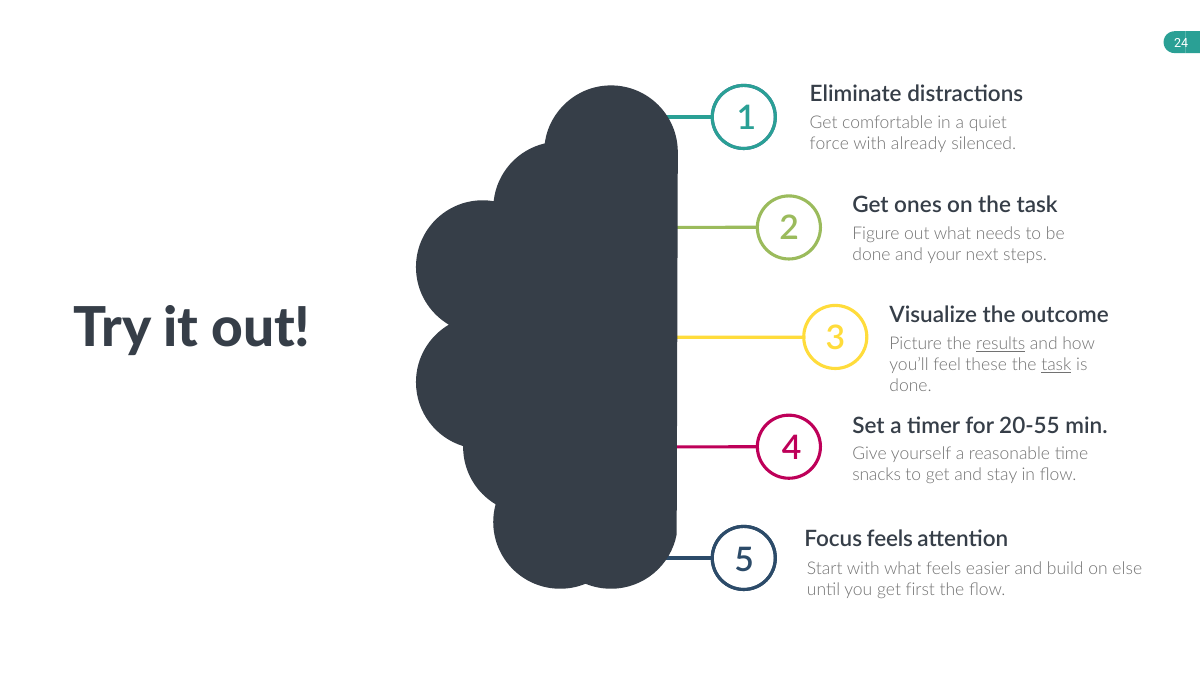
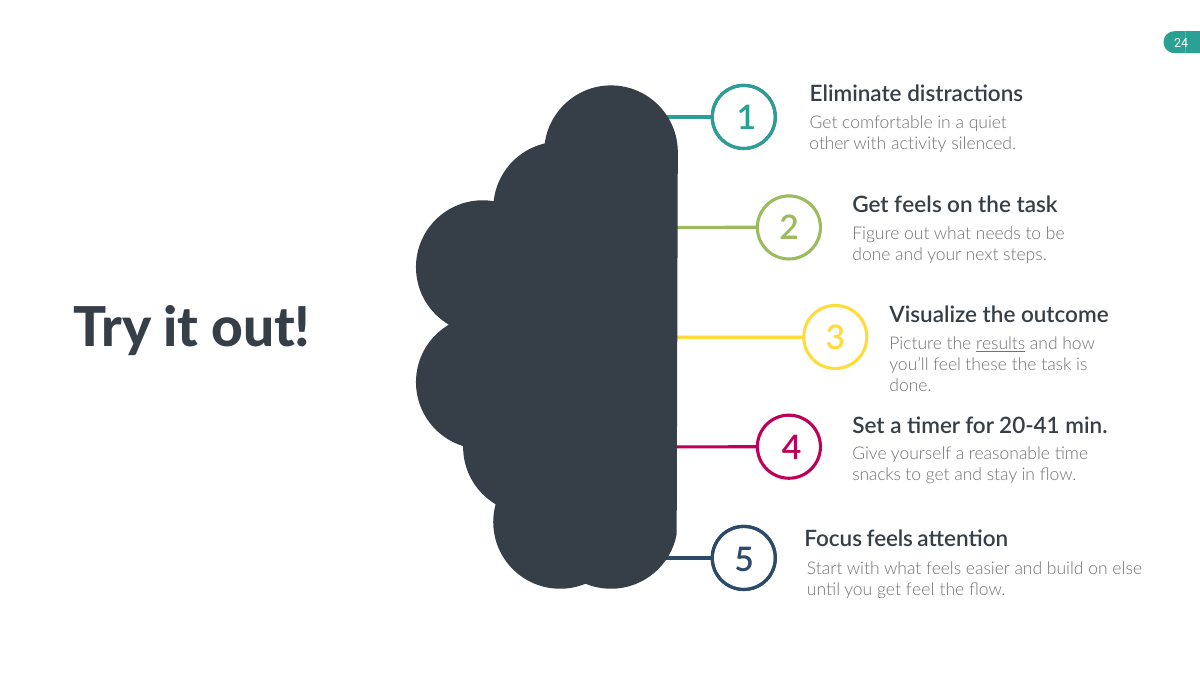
force: force -> other
already: already -> activity
Get ones: ones -> feels
task at (1056, 365) underline: present -> none
20-55: 20-55 -> 20-41
get first: first -> feel
